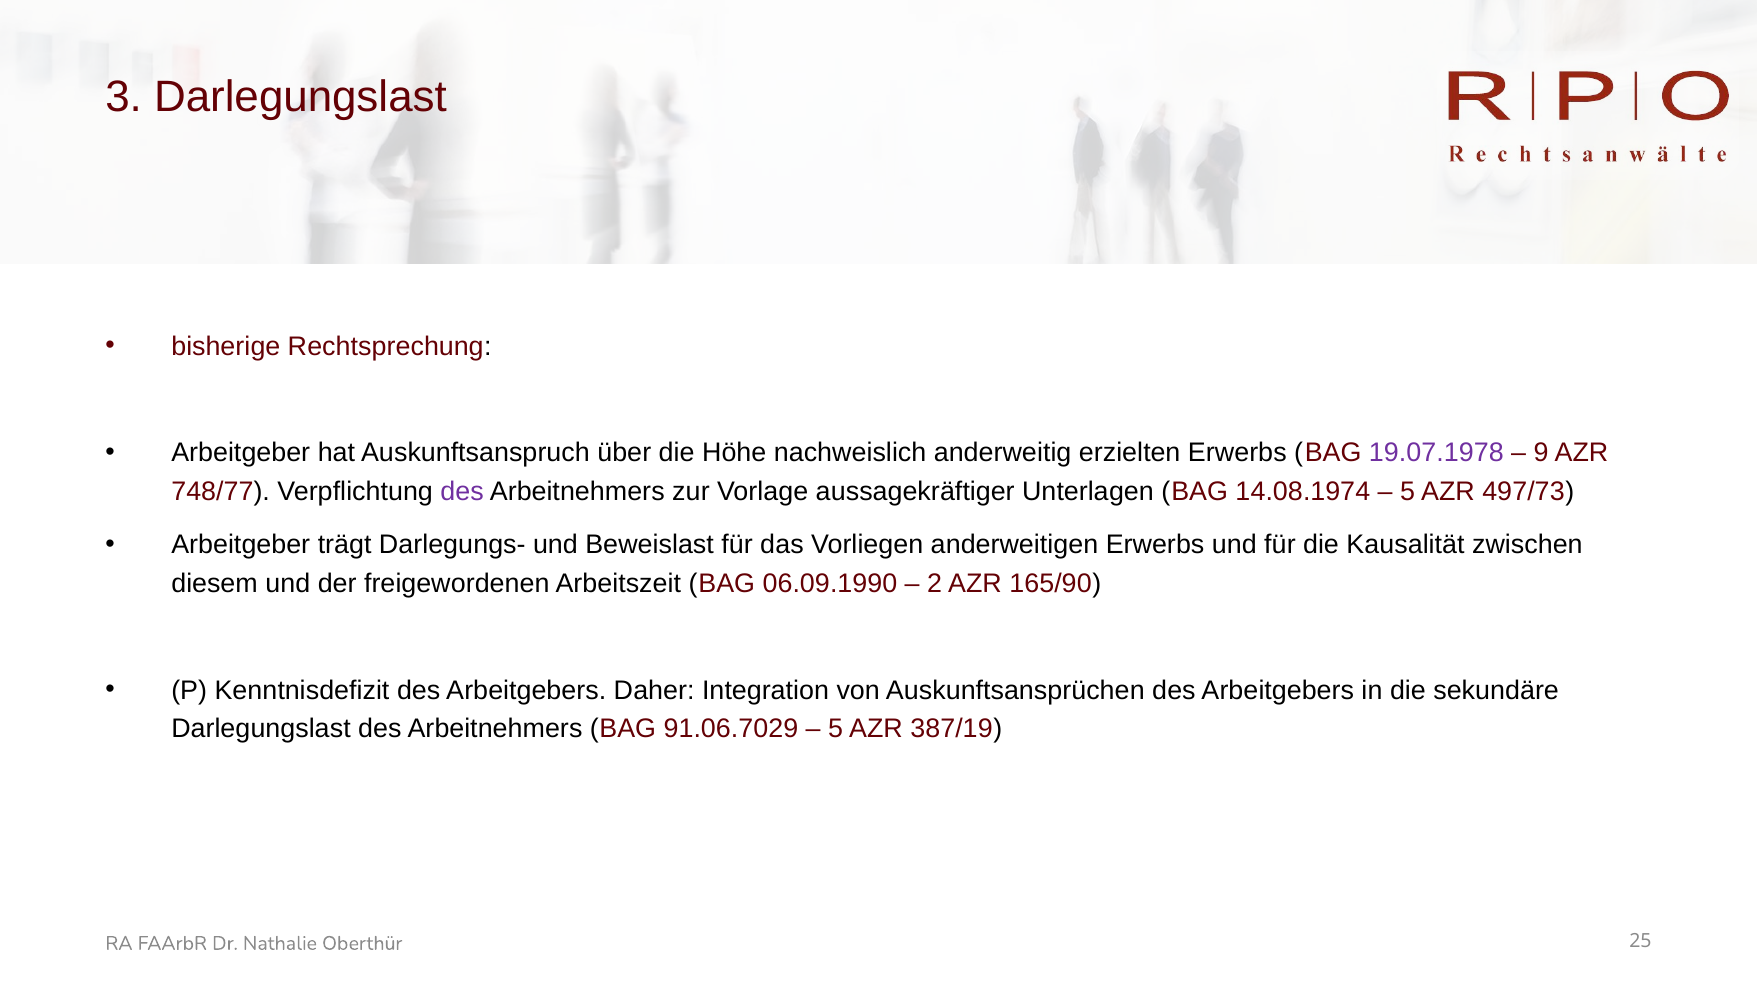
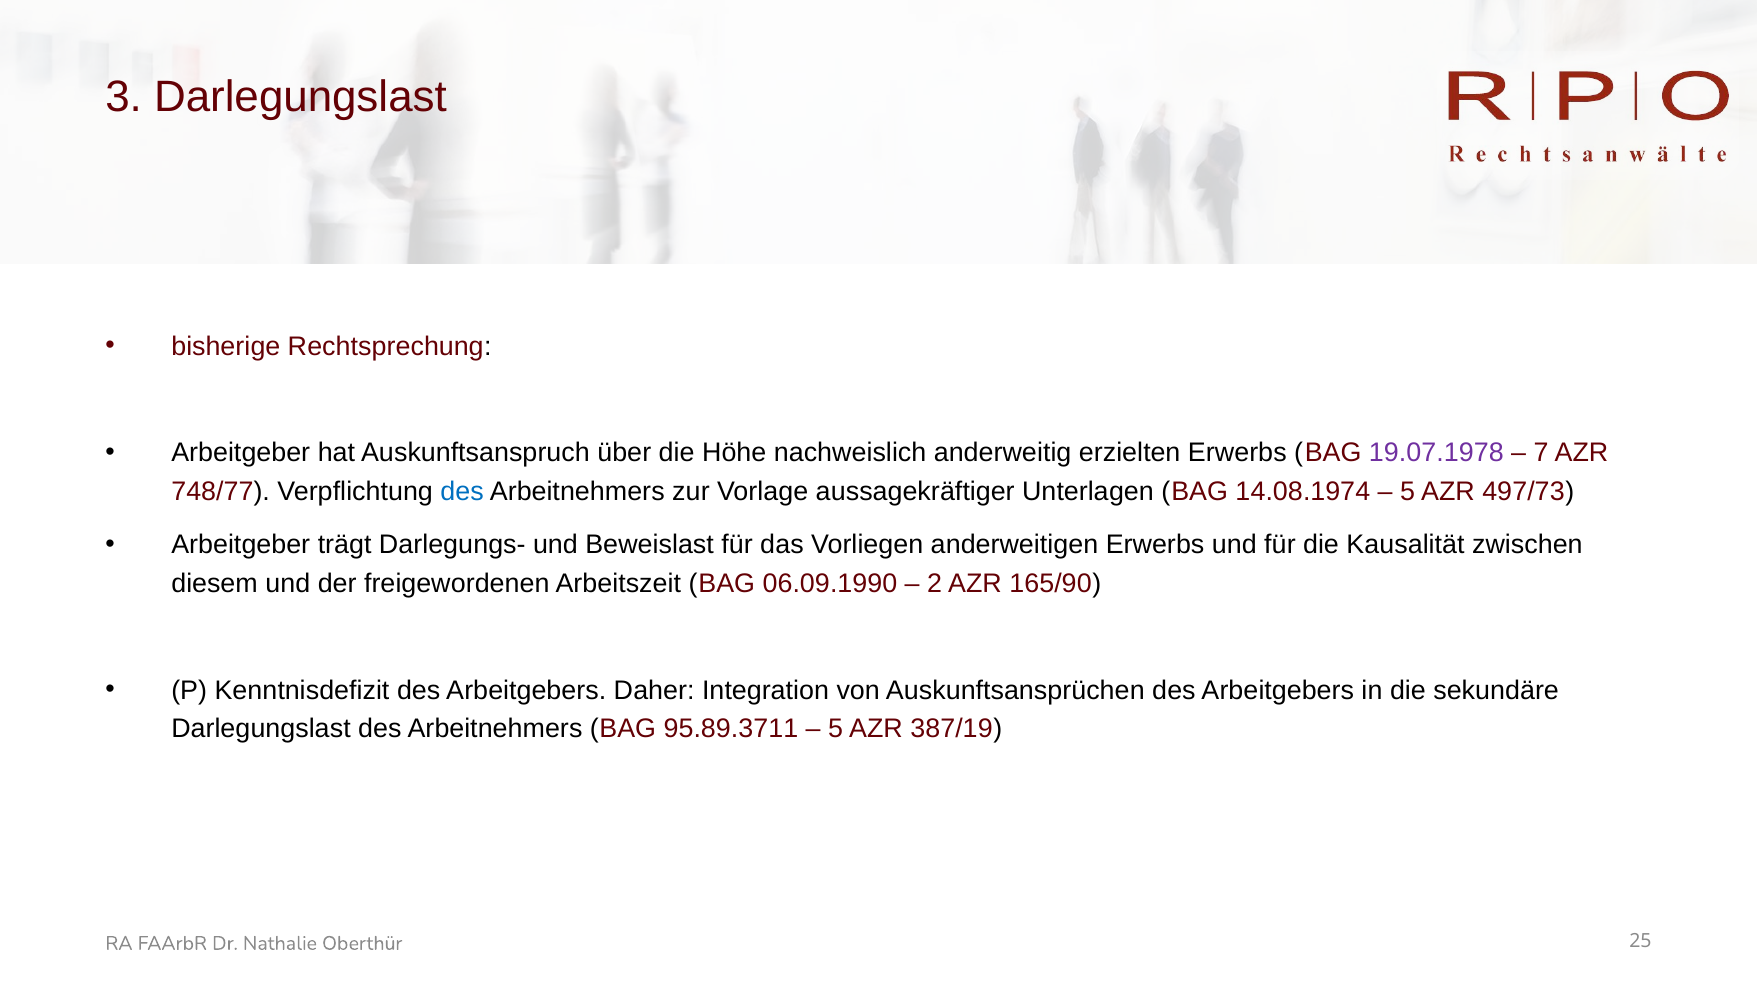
9: 9 -> 7
des at (462, 492) colour: purple -> blue
91.06.7029: 91.06.7029 -> 95.89.3711
